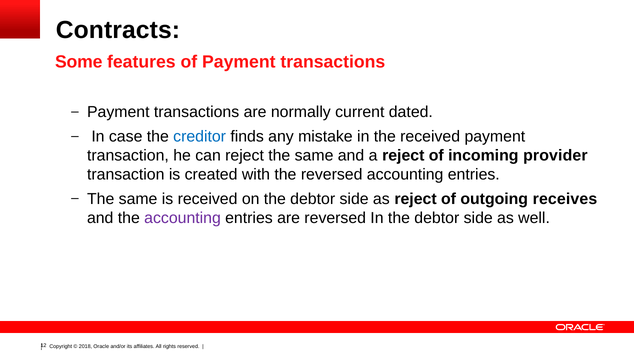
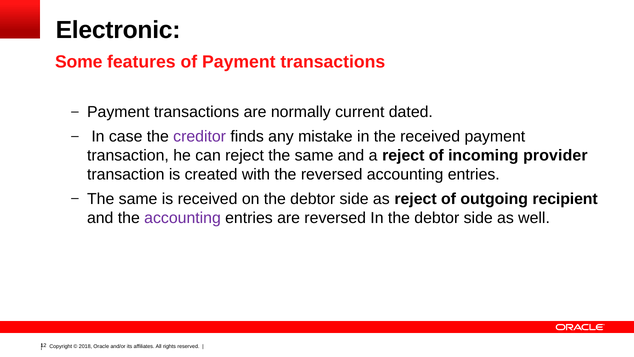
Contracts: Contracts -> Electronic
creditor colour: blue -> purple
receives: receives -> recipient
